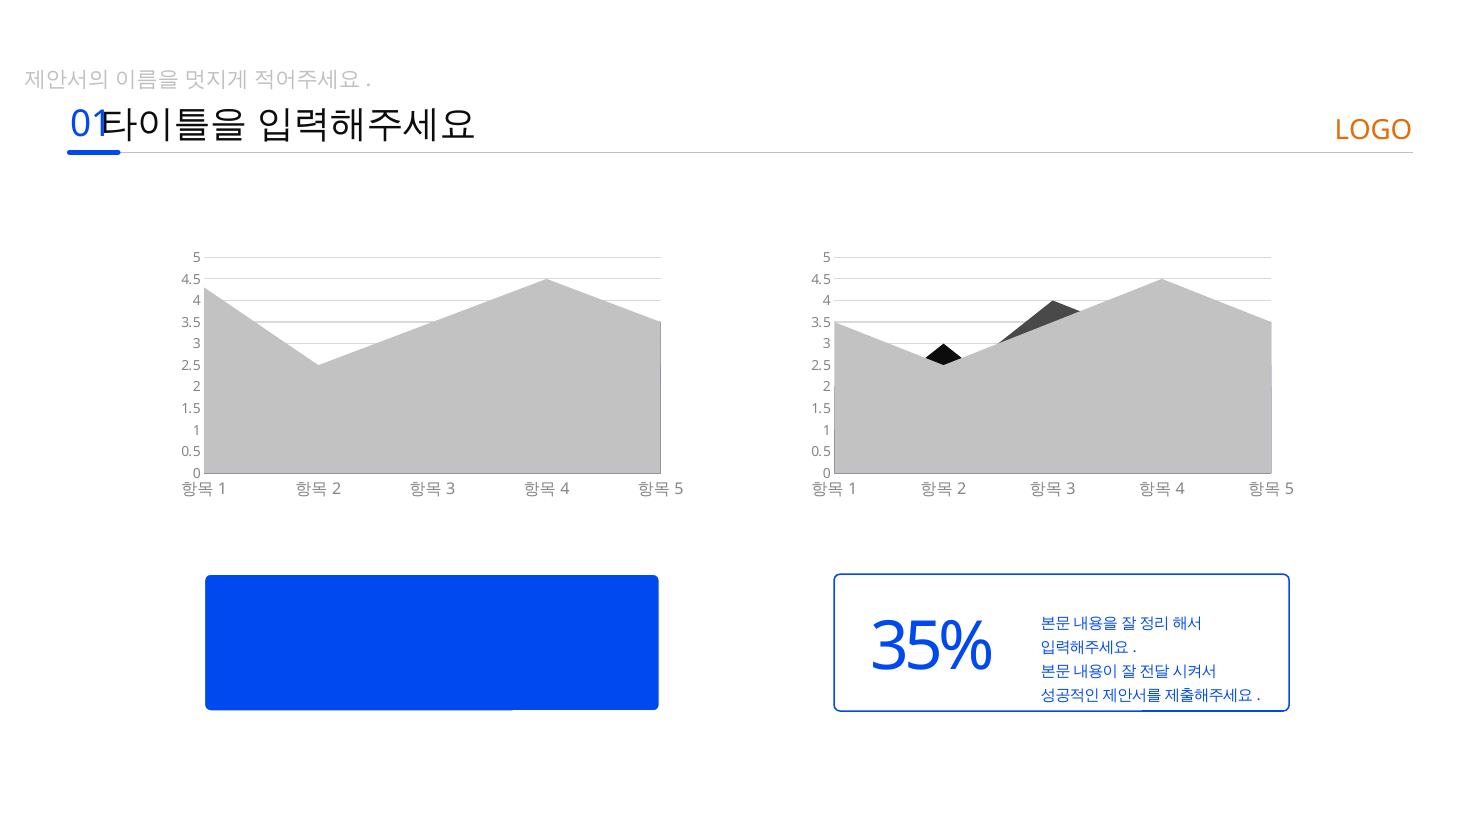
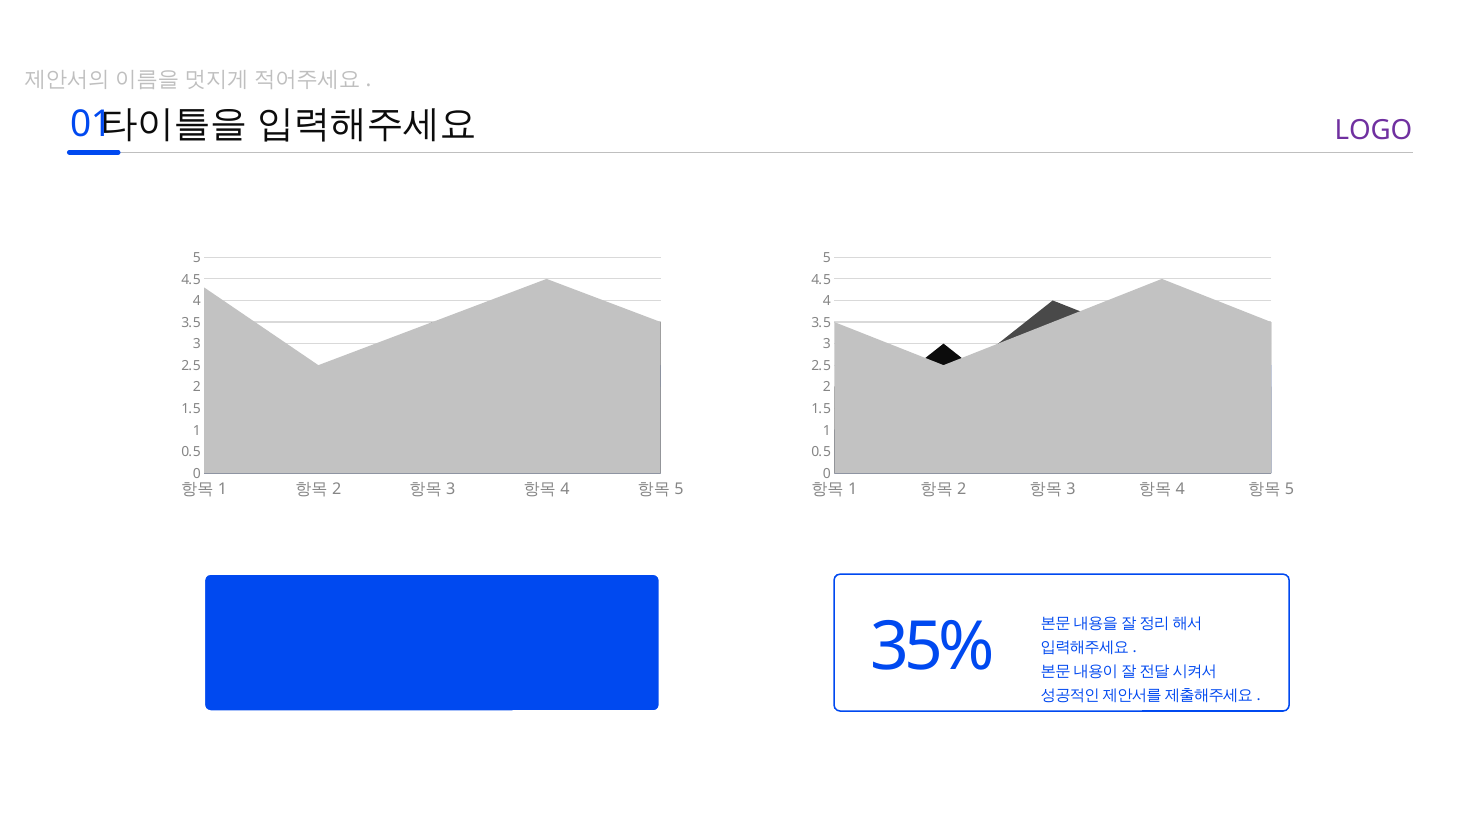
LOGO colour: orange -> purple
